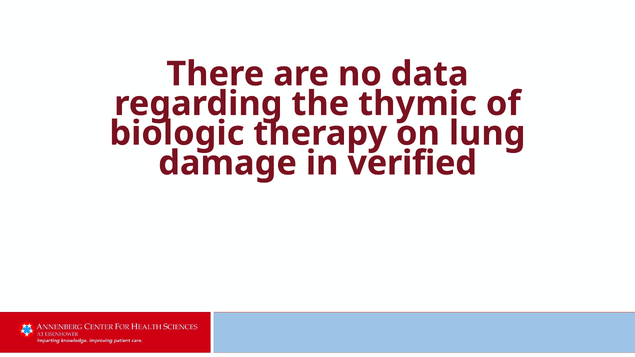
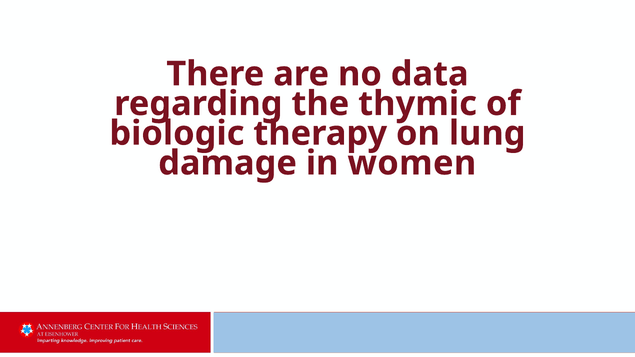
verified: verified -> women
